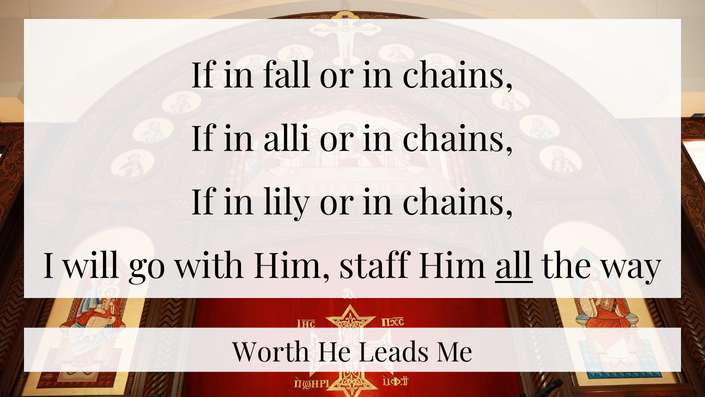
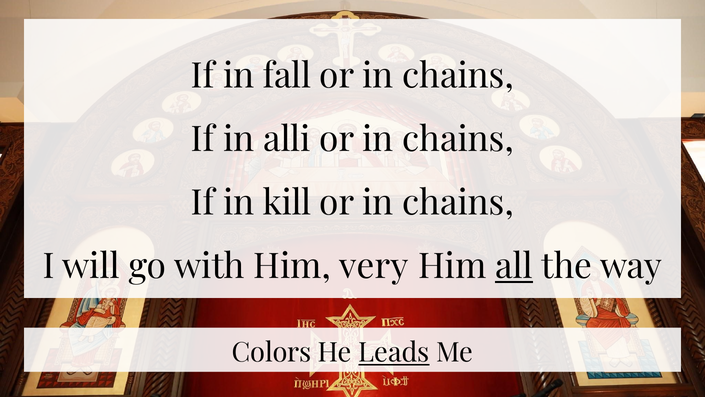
lily: lily -> kill
staff: staff -> very
Worth: Worth -> Colors
Leads underline: none -> present
